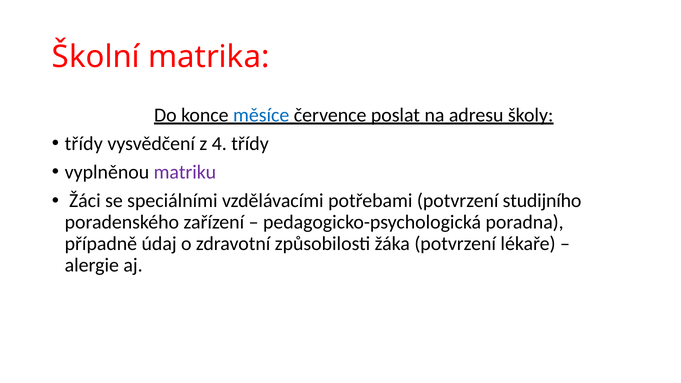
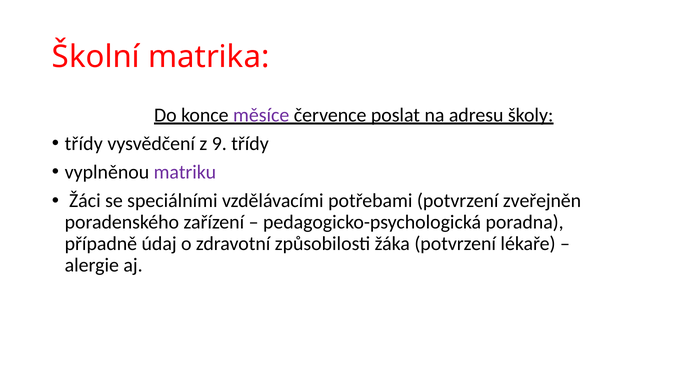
měsíce colour: blue -> purple
4: 4 -> 9
studijního: studijního -> zveřejněn
